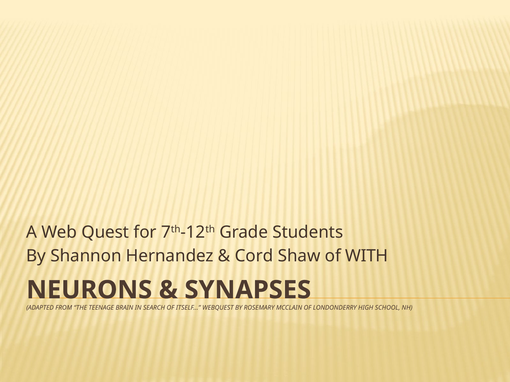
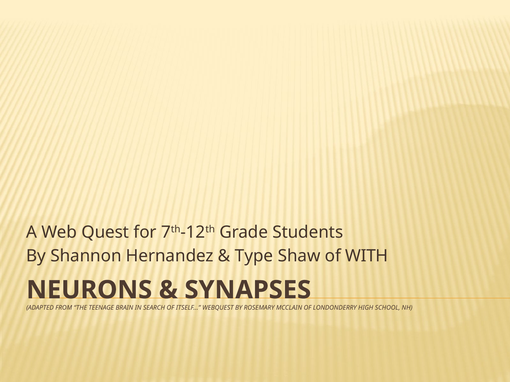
Cord: Cord -> Type
